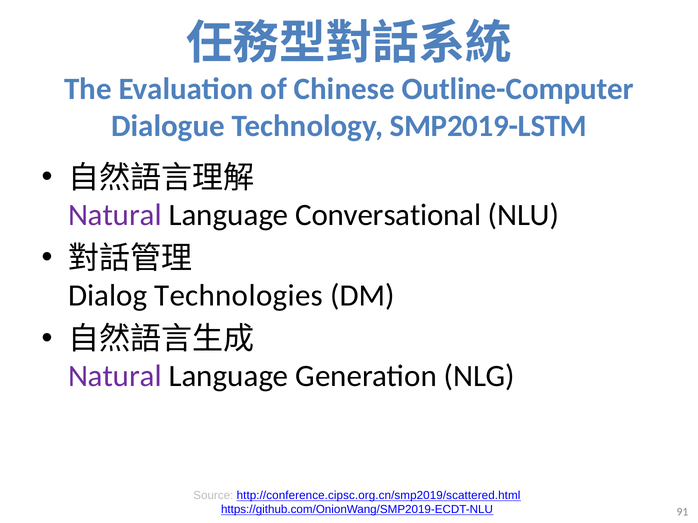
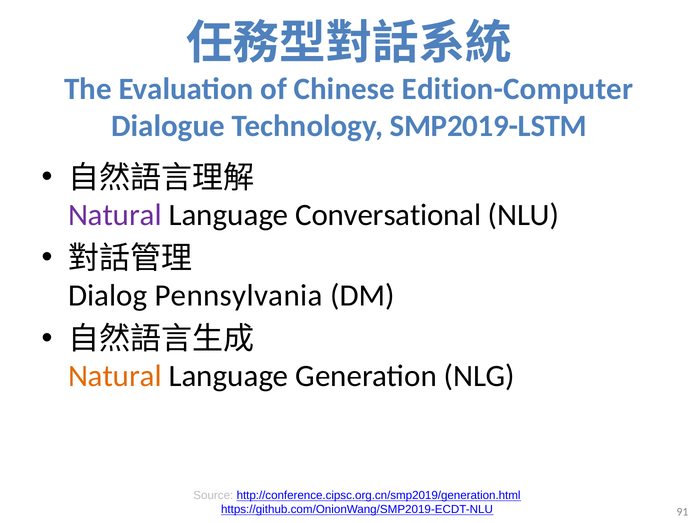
Outline-Computer: Outline-Computer -> Edition-Computer
Technologies: Technologies -> Pennsylvania
Natural at (115, 377) colour: purple -> orange
http://conference.cipsc.org.cn/smp2019/scattered.html: http://conference.cipsc.org.cn/smp2019/scattered.html -> http://conference.cipsc.org.cn/smp2019/generation.html
